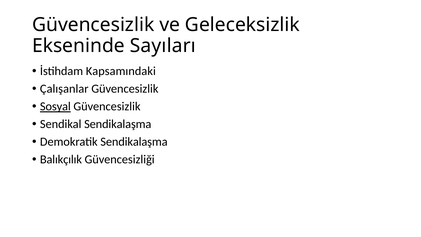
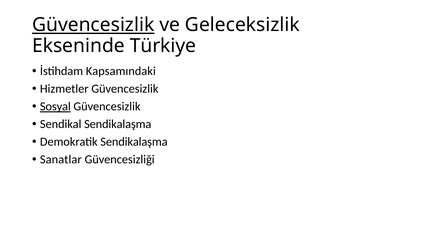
Güvencesizlik at (93, 25) underline: none -> present
Sayıları: Sayıları -> Türkiye
Çalışanlar: Çalışanlar -> Hizmetler
Balıkçılık: Balıkçılık -> Sanatlar
